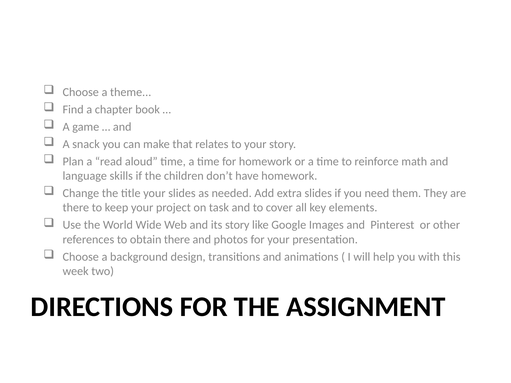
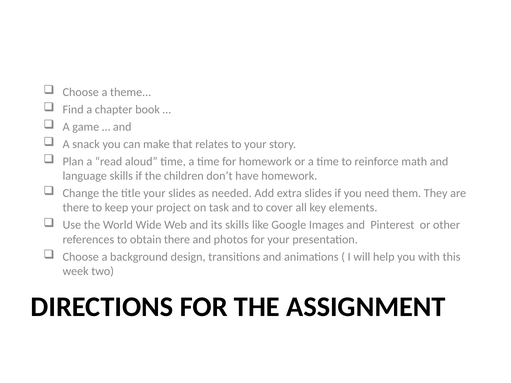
its story: story -> skills
